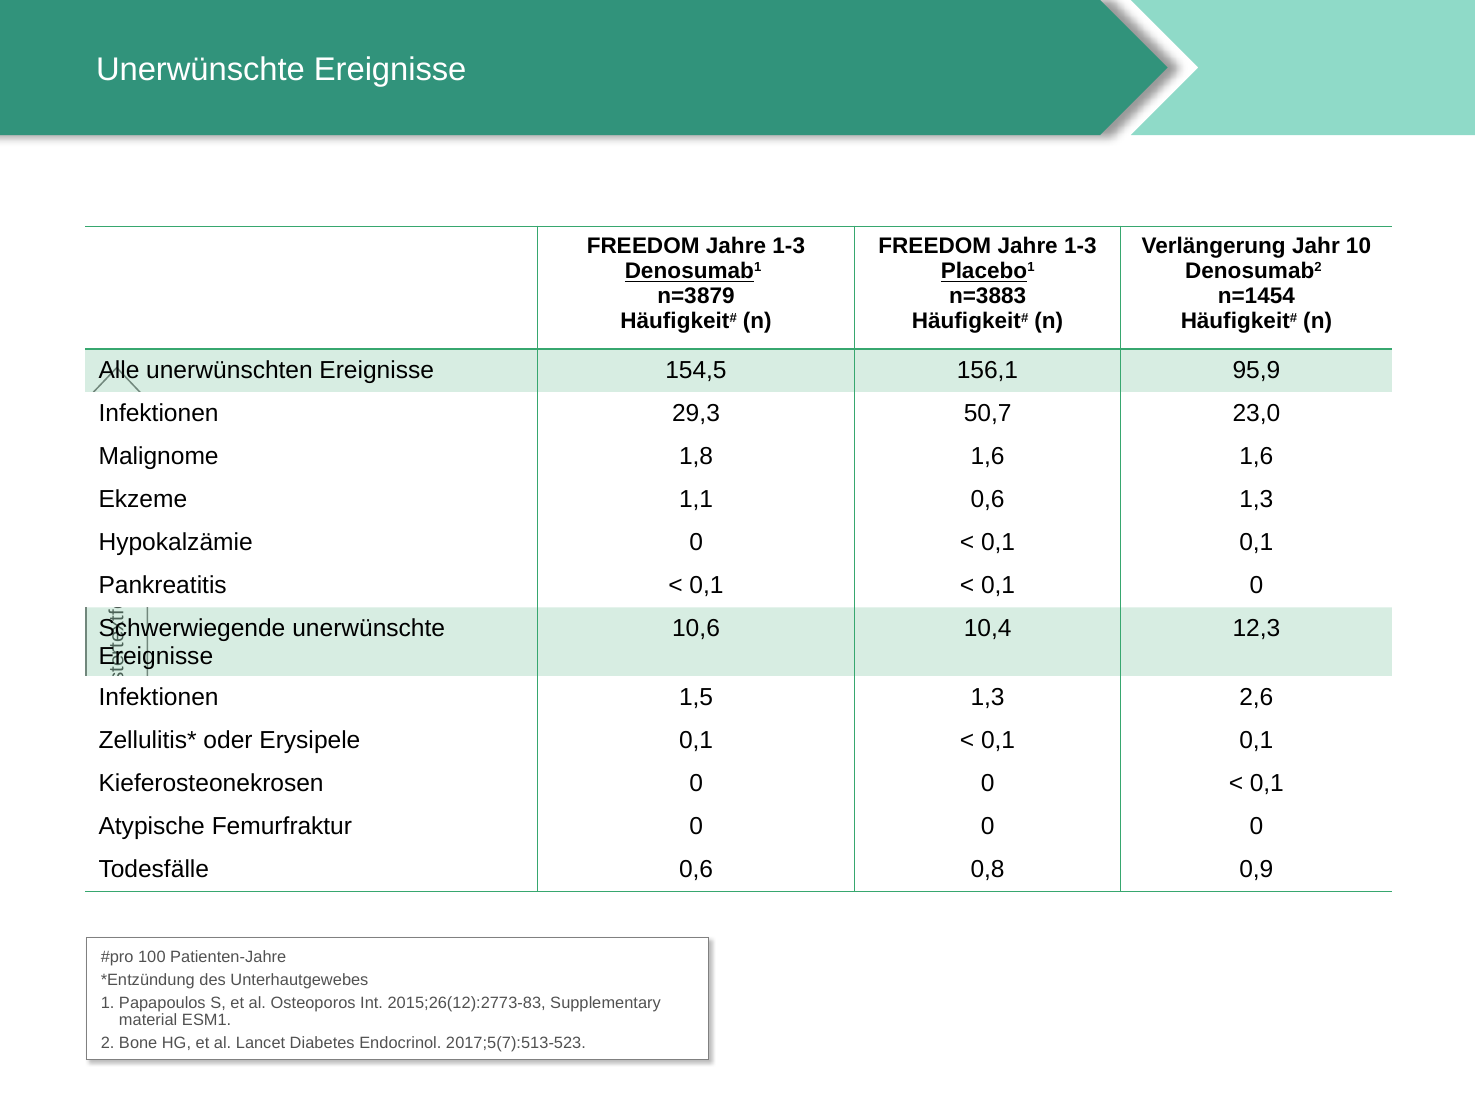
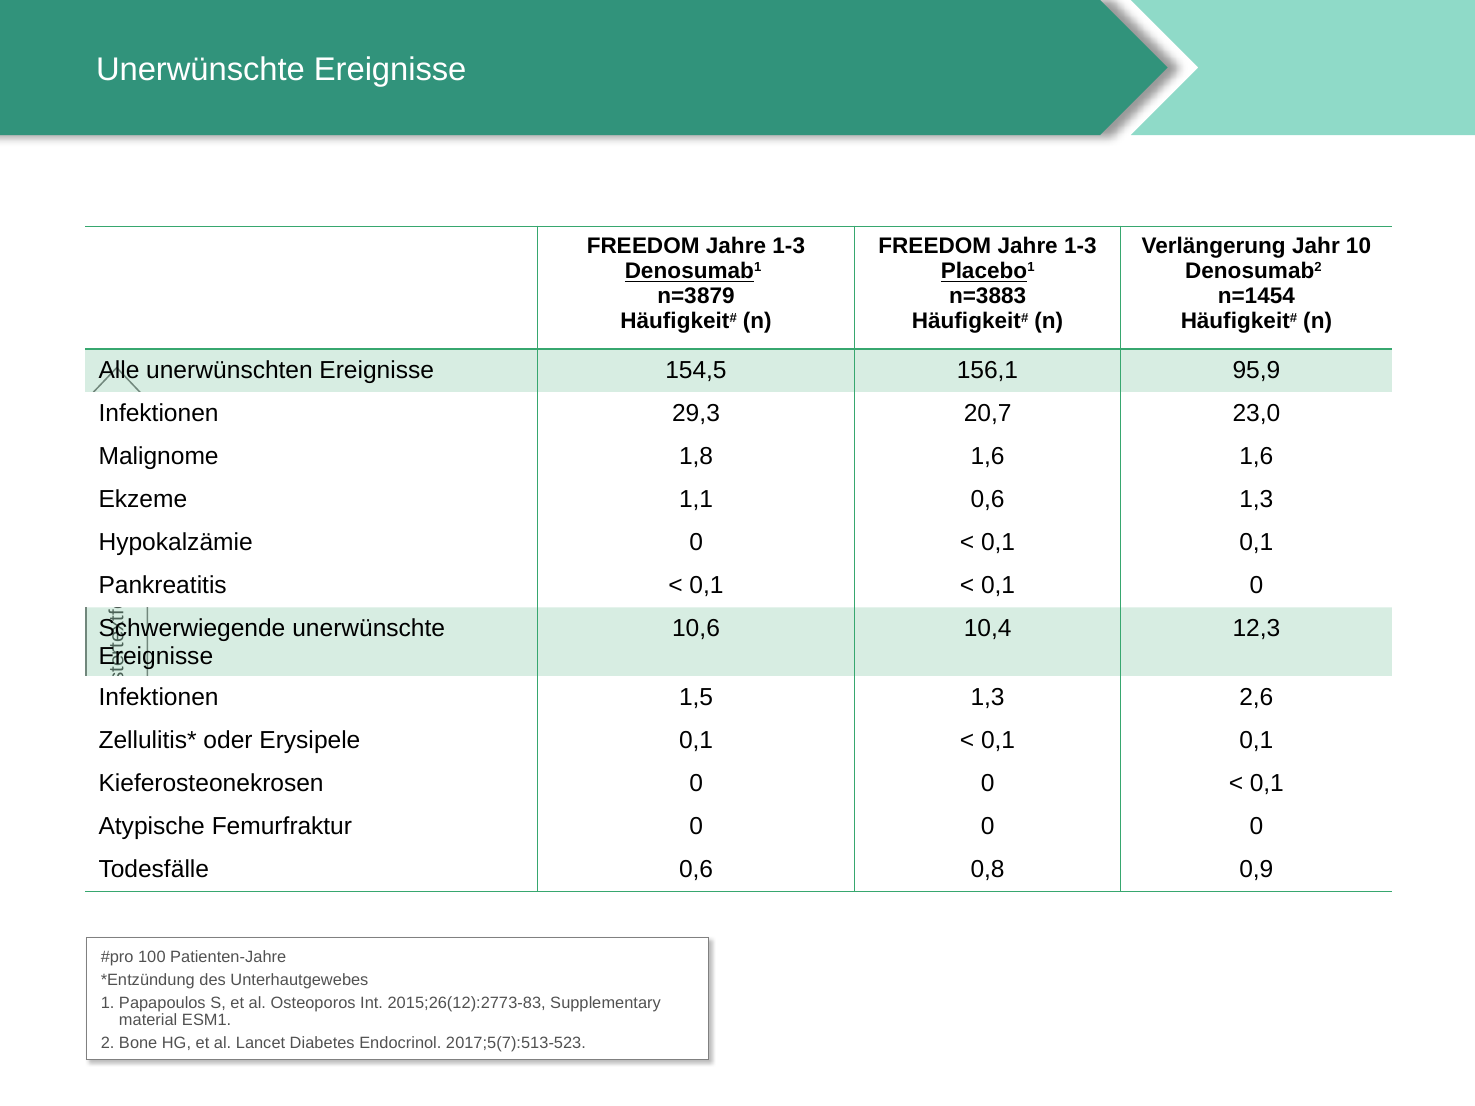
50,7: 50,7 -> 20,7
